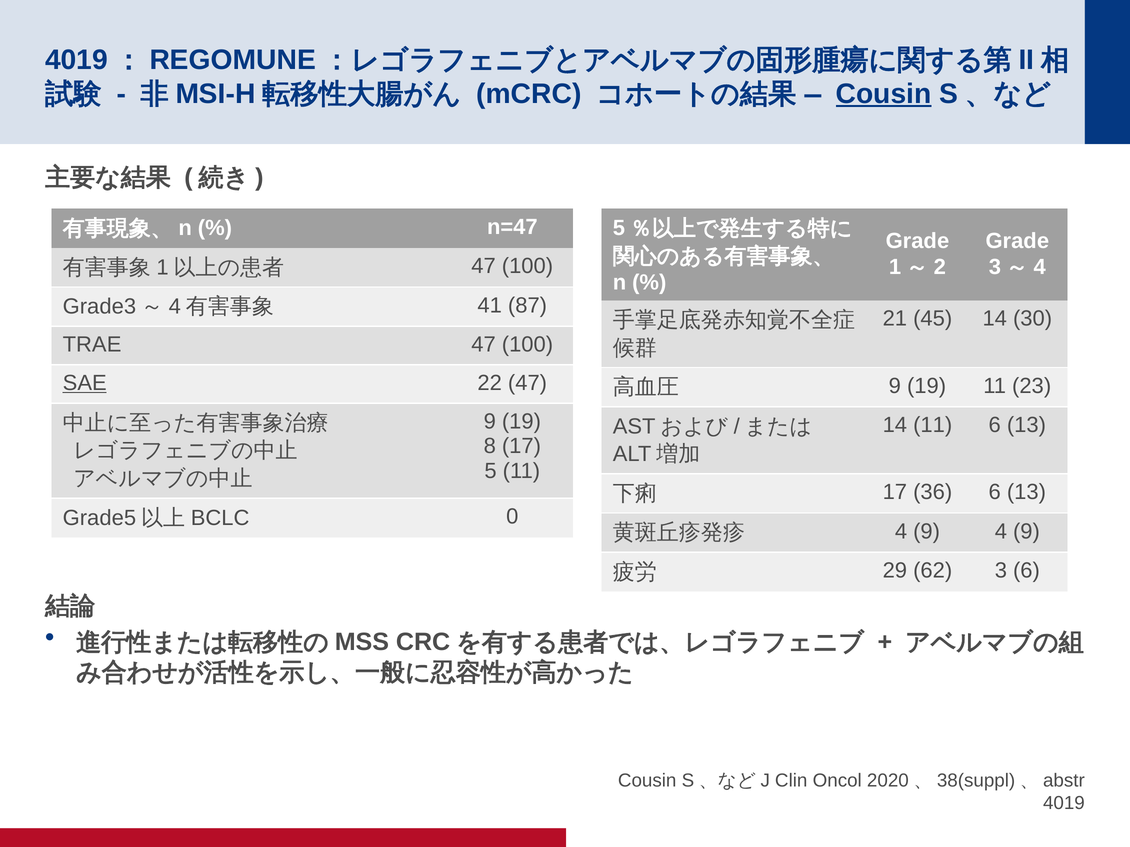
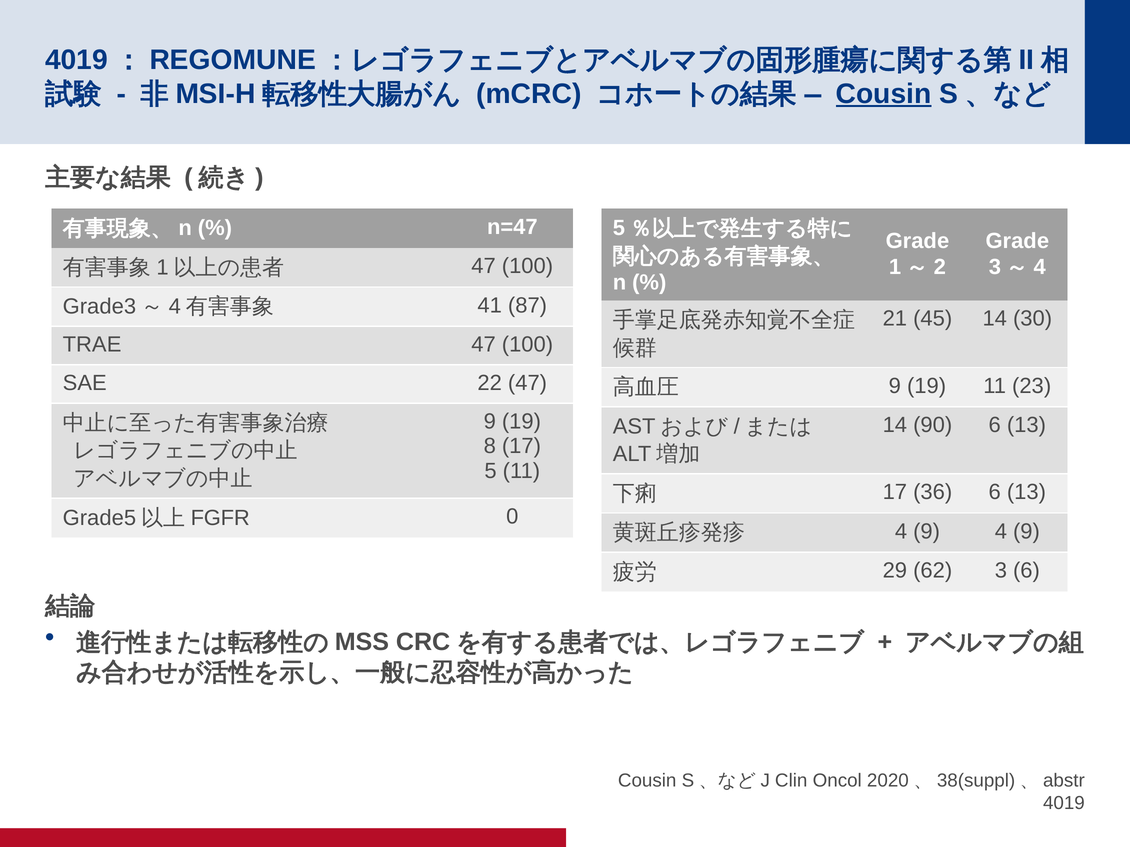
SAE underline: present -> none
14 11: 11 -> 90
BCLC: BCLC -> FGFR
